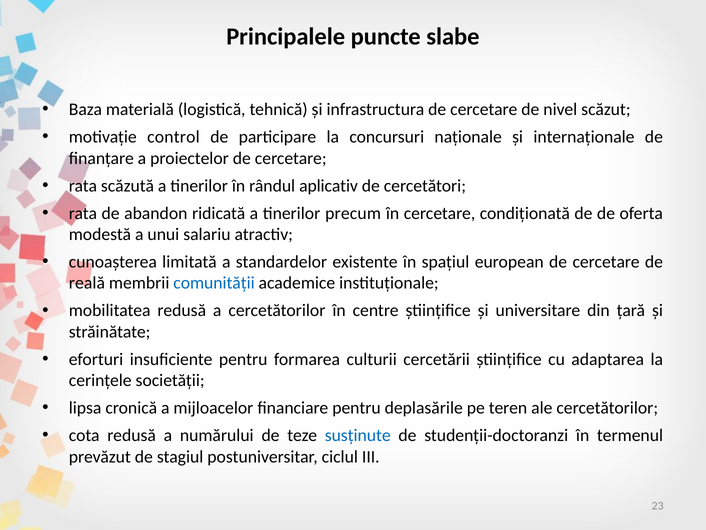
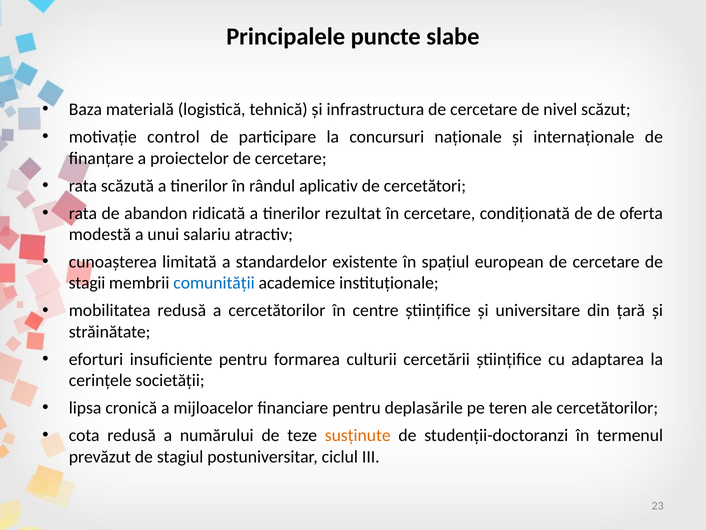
precum: precum -> rezultat
reală: reală -> stagii
susținute colour: blue -> orange
